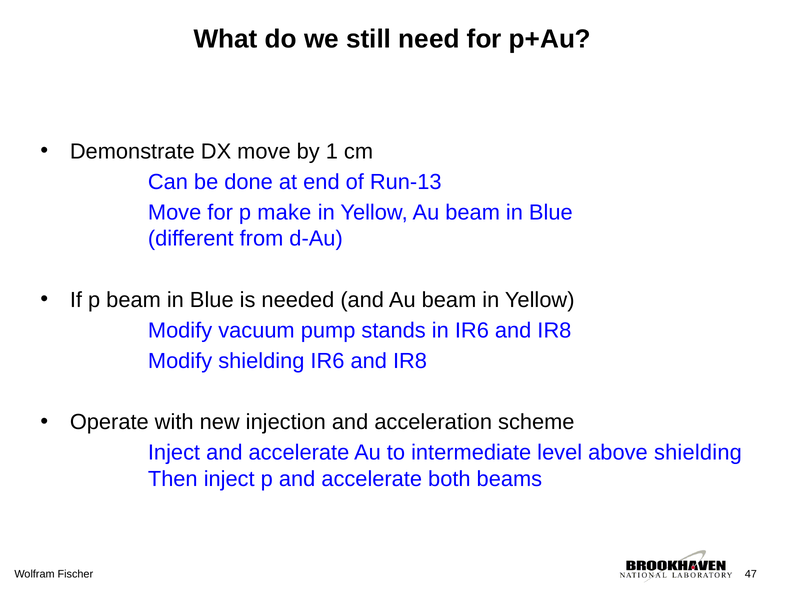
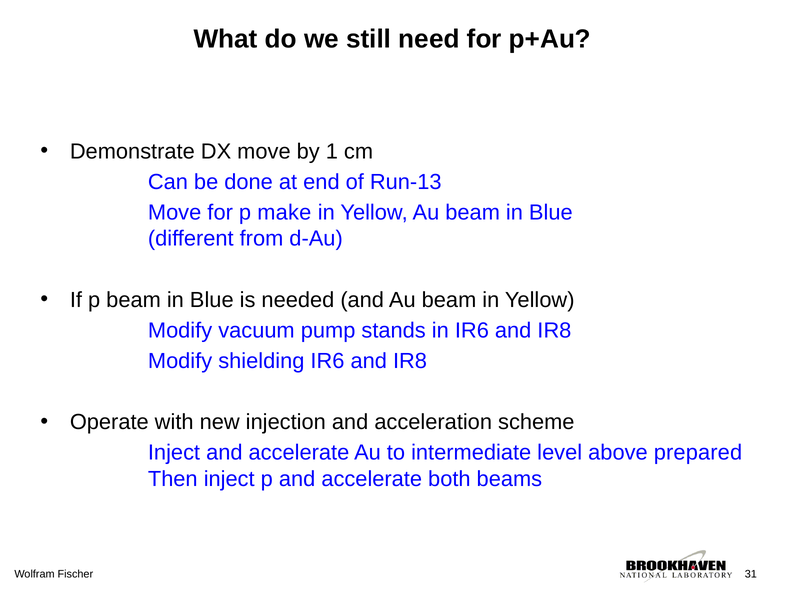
above shielding: shielding -> prepared
47: 47 -> 31
